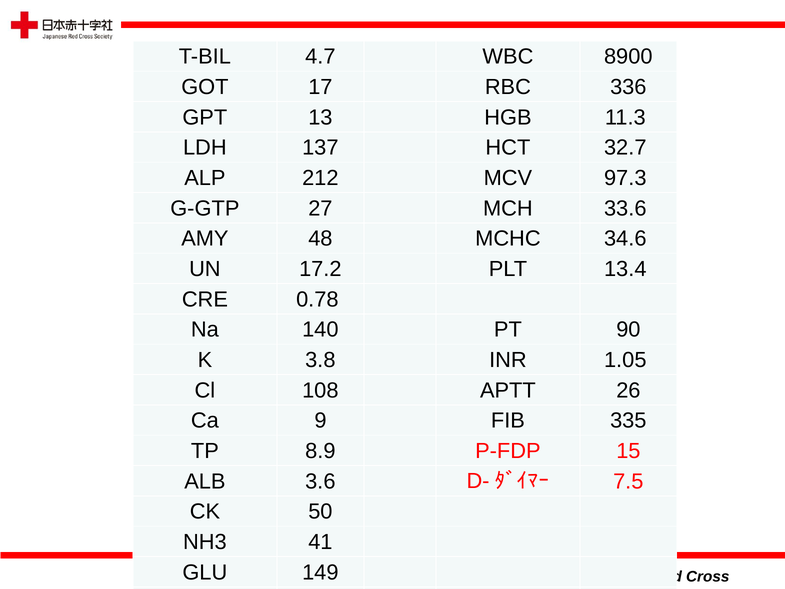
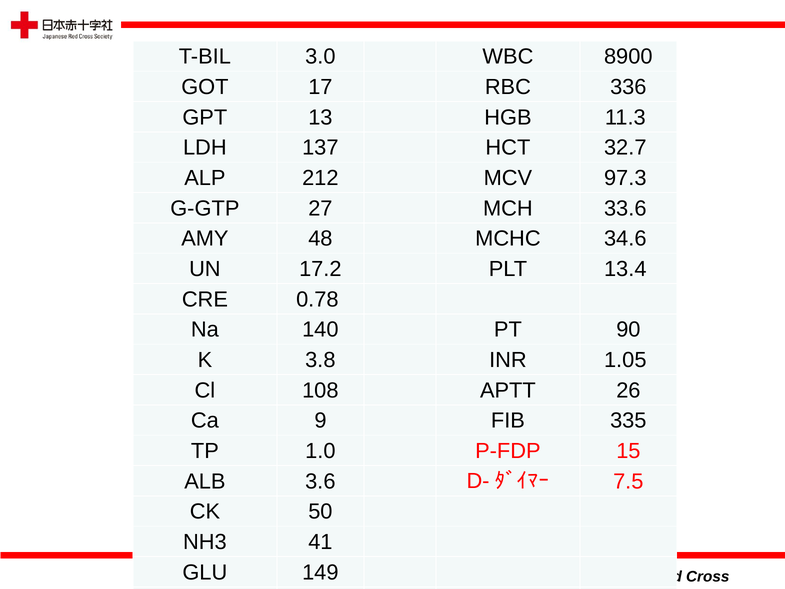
4.7: 4.7 -> 3.0
8.9: 8.9 -> 1.0
